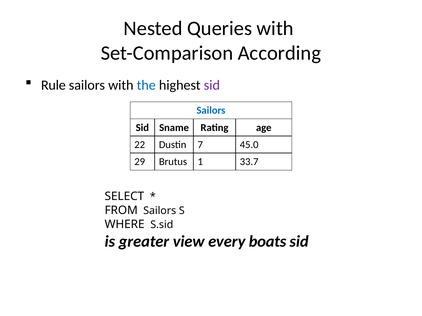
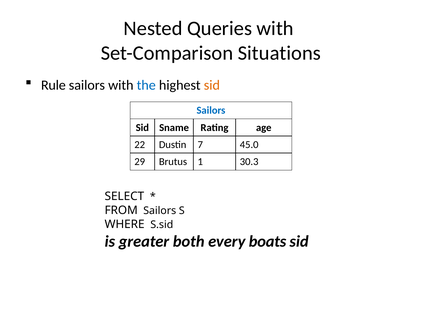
According: According -> Situations
sid at (212, 85) colour: purple -> orange
33.7: 33.7 -> 30.3
view: view -> both
